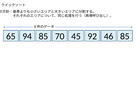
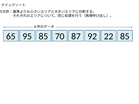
94: 94 -> 95
45: 45 -> 87
46: 46 -> 22
